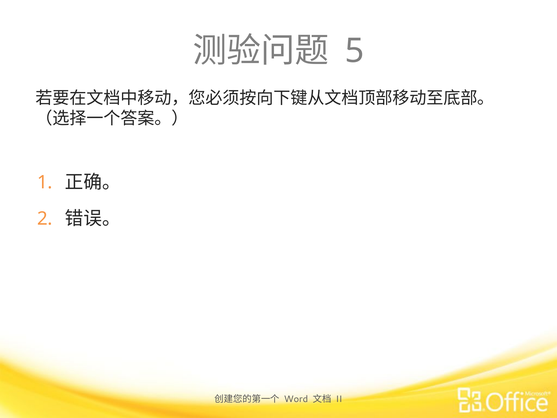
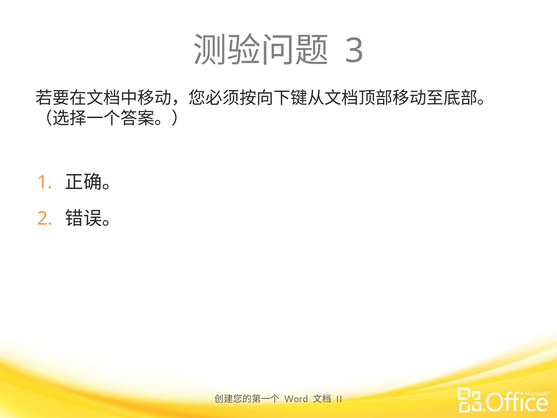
5: 5 -> 3
